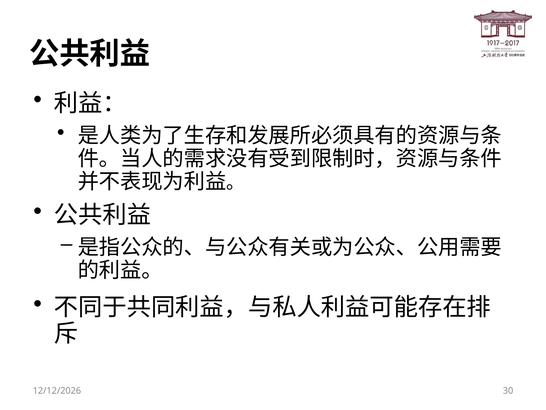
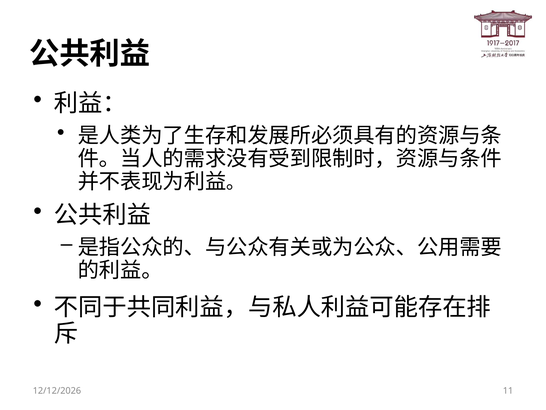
30: 30 -> 11
